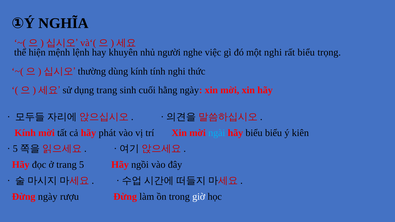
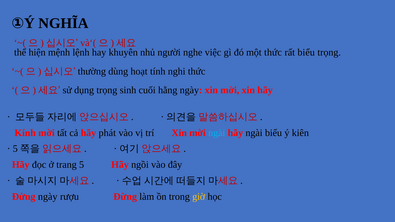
một nghi: nghi -> thức
dùng kính: kính -> hoạt
dụng trang: trang -> trọng
hãy biểu: biểu -> ngài
giờ colour: white -> yellow
